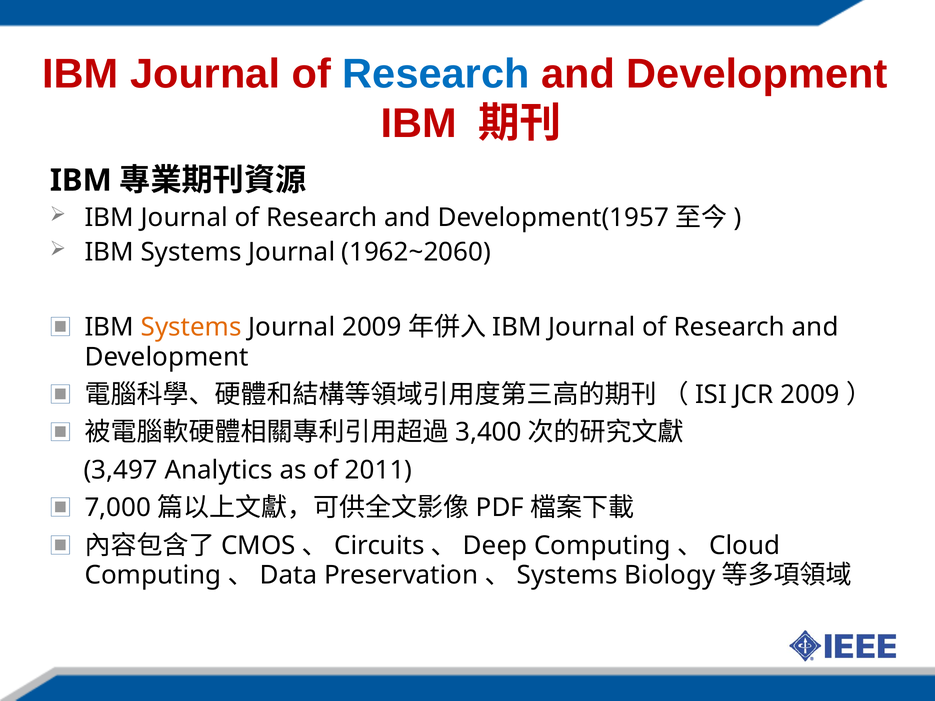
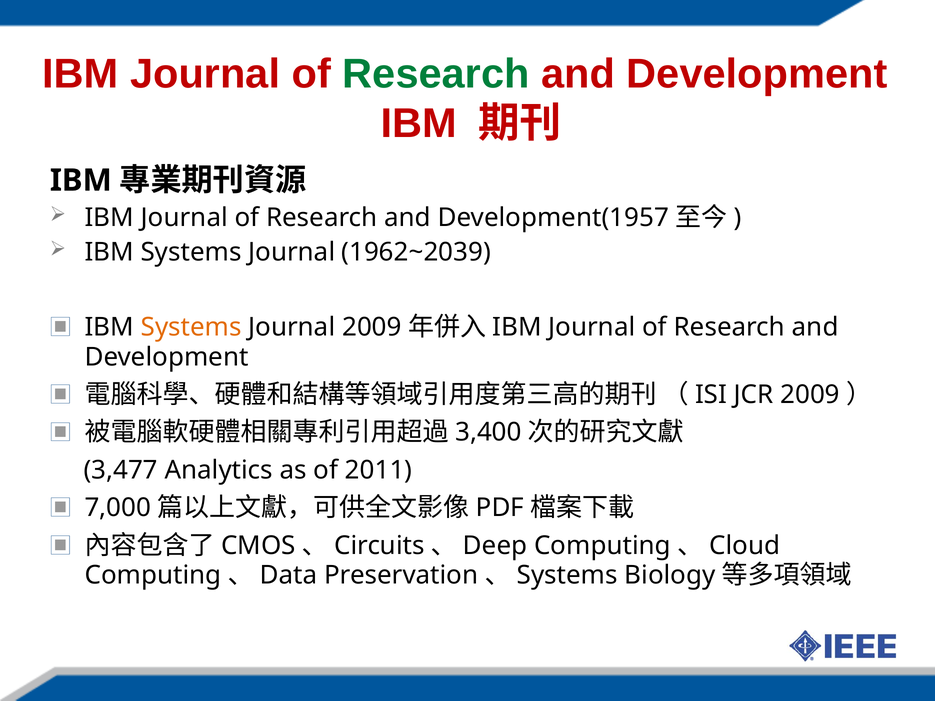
Research at (436, 74) colour: blue -> green
1962~2060: 1962~2060 -> 1962~2039
3,497: 3,497 -> 3,477
